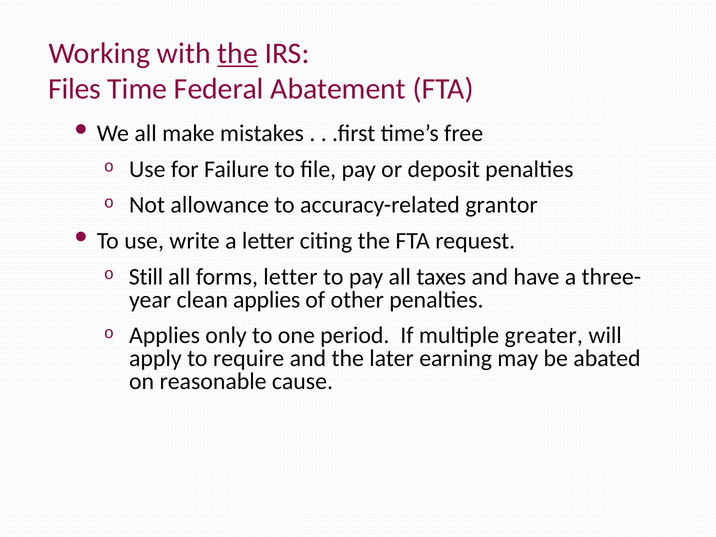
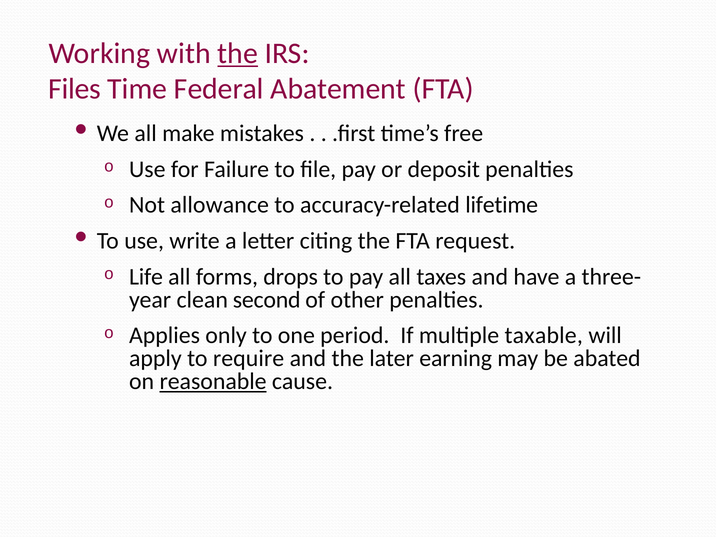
grantor: grantor -> lifetime
Still: Still -> Life
forms letter: letter -> drops
clean applies: applies -> second
greater: greater -> taxable
reasonable underline: none -> present
